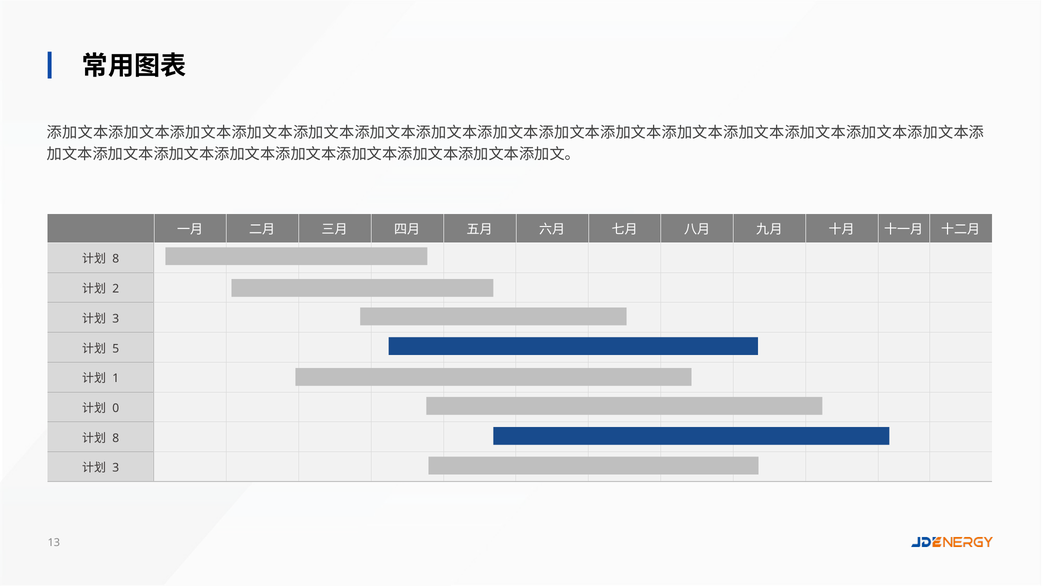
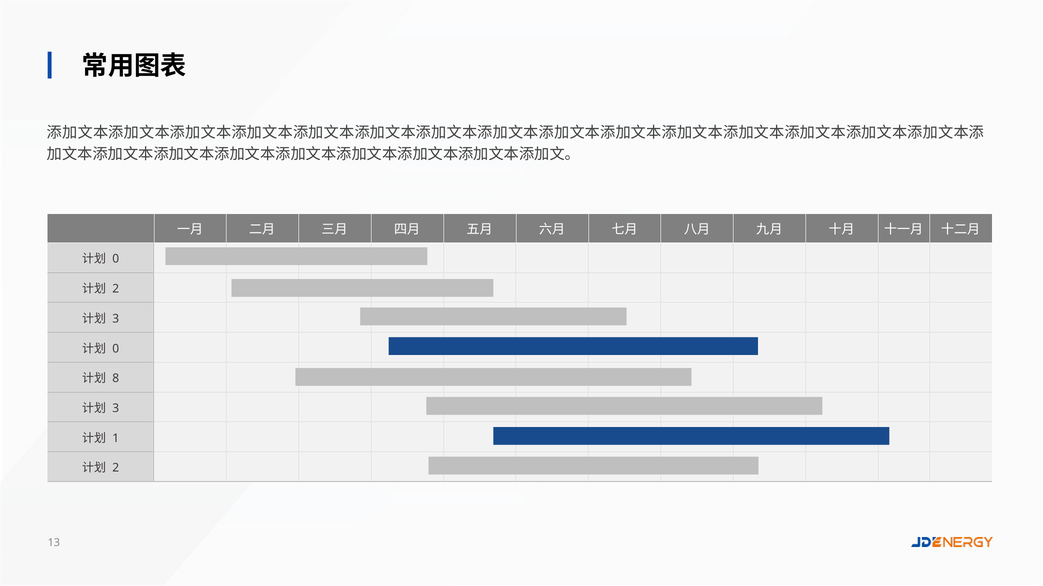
8 at (116, 259): 8 -> 0
5 at (116, 349): 5 -> 0
1: 1 -> 8
0 at (116, 409): 0 -> 3
8 at (116, 439): 8 -> 1
3 at (116, 469): 3 -> 2
